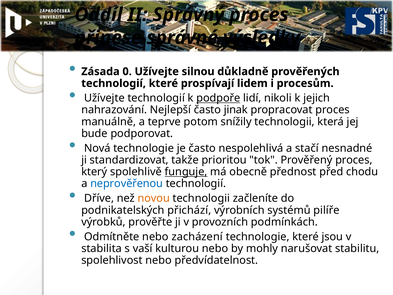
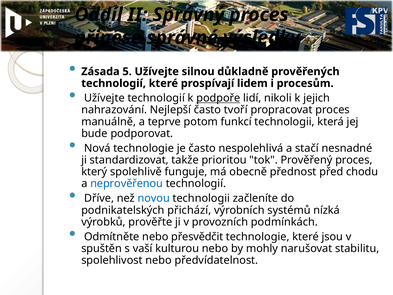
0: 0 -> 5
jinak: jinak -> tvoří
snížily: snížily -> funkcí
funguje underline: present -> none
novou colour: orange -> blue
pilíře: pilíře -> nízká
zacházení: zacházení -> přesvědčit
stabilita: stabilita -> spuštěn
